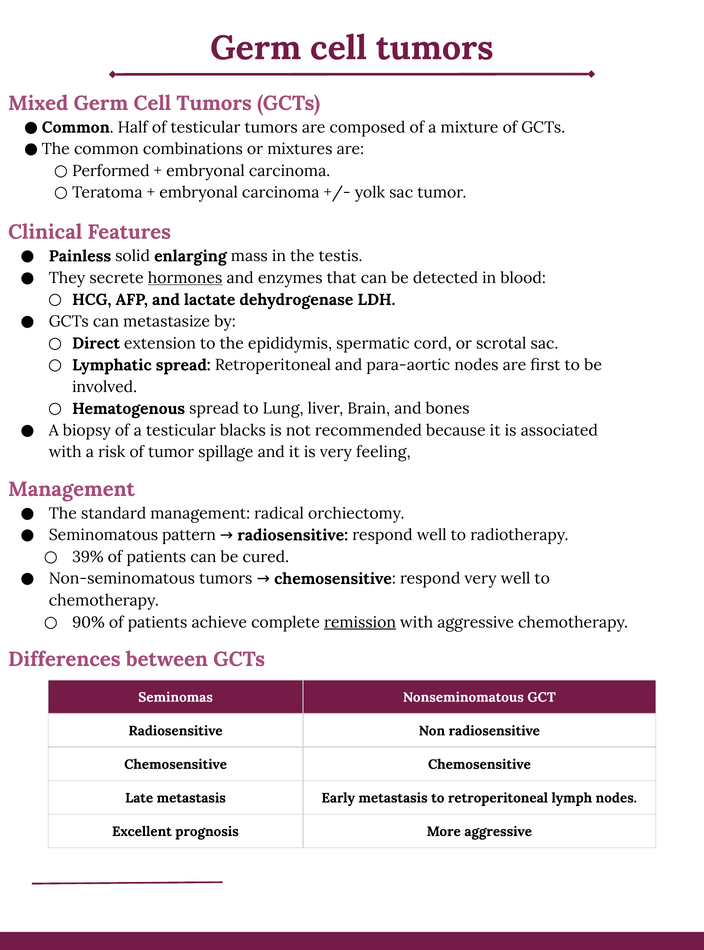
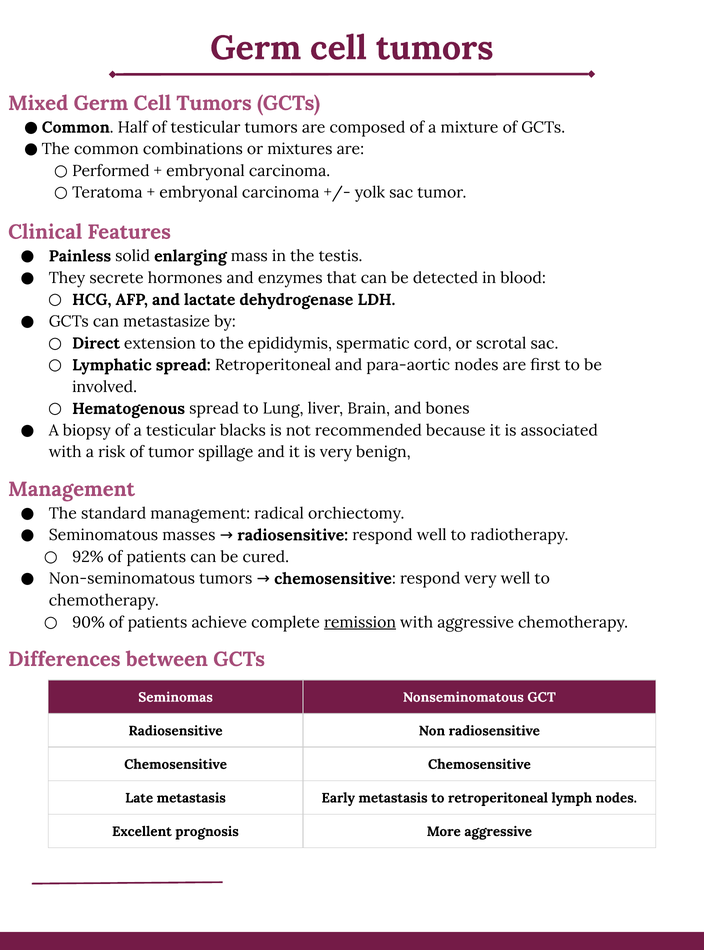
hormones underline: present -> none
feeling: feeling -> benign
pattern: pattern -> masses
39%: 39% -> 92%
